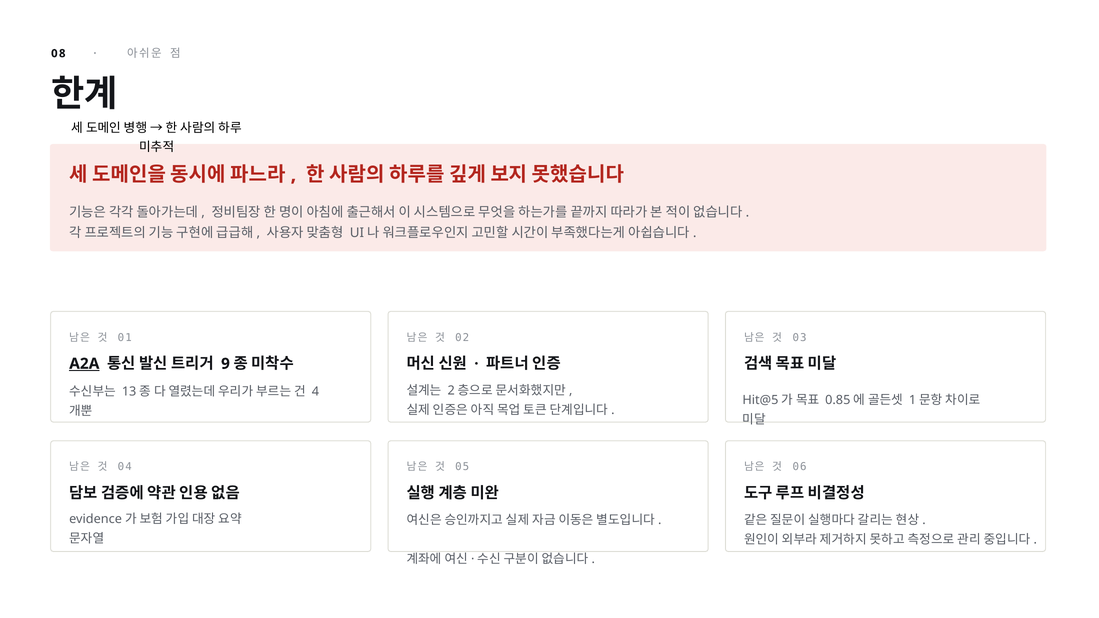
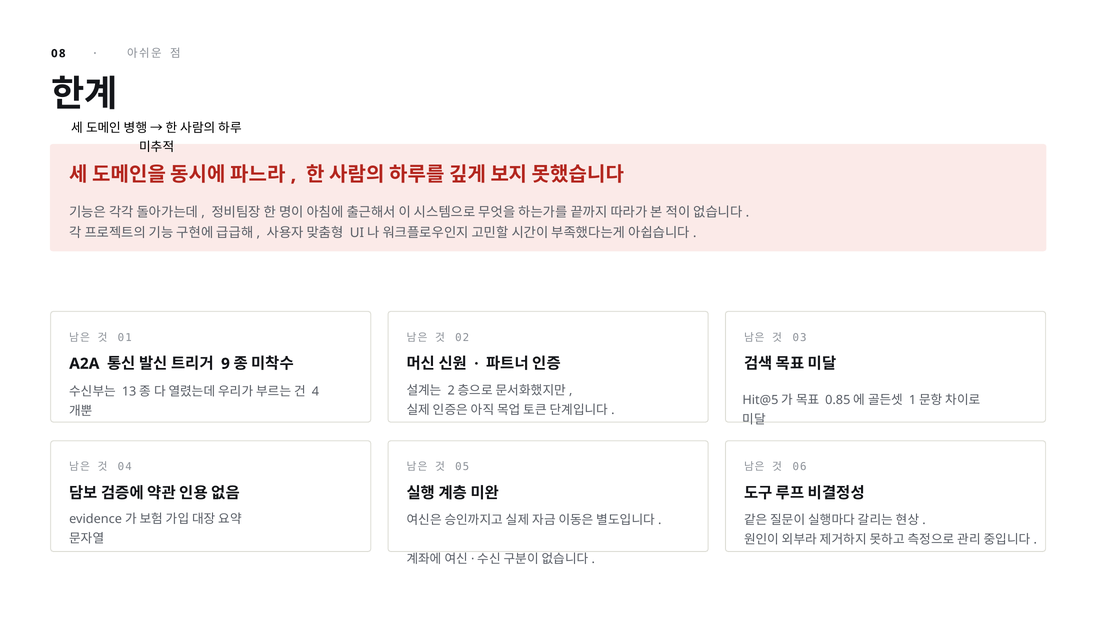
A2A underline: present -> none
